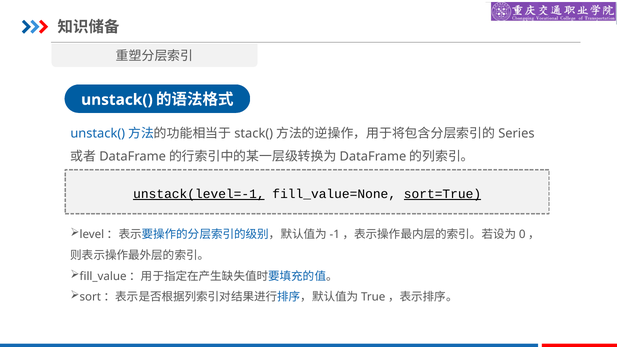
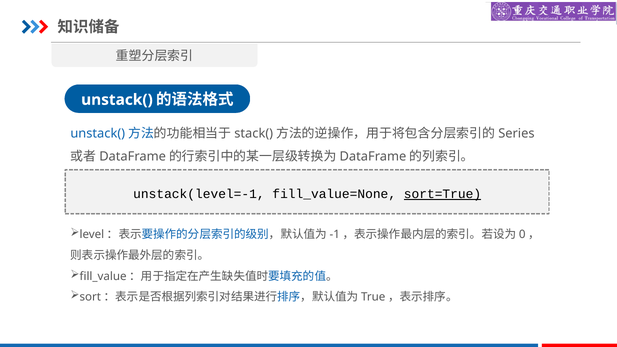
unstack(level=-1 underline: present -> none
